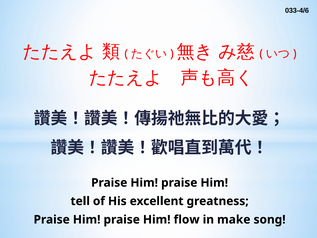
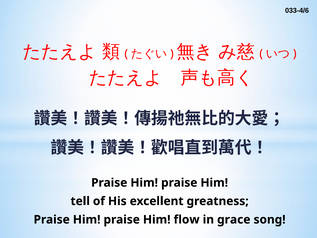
make: make -> grace
